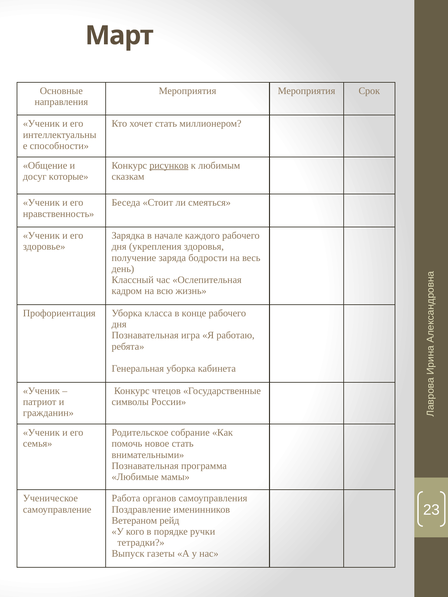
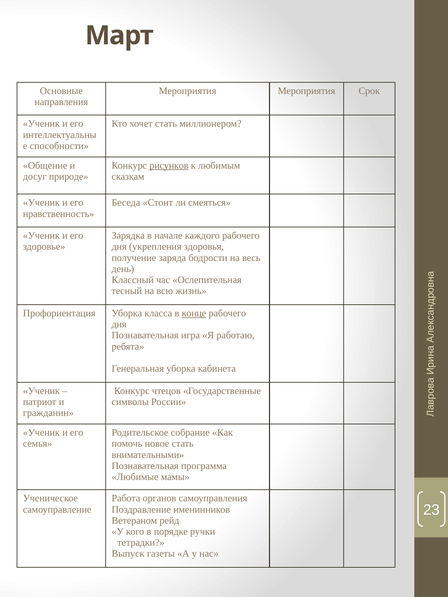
которые: которые -> природе
кадром: кадром -> тесный
конце underline: none -> present
